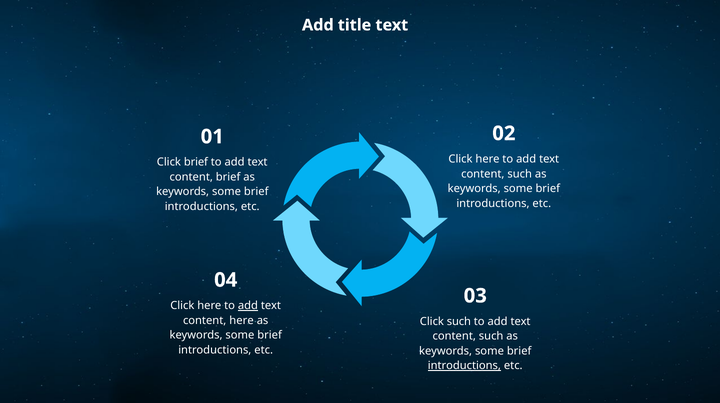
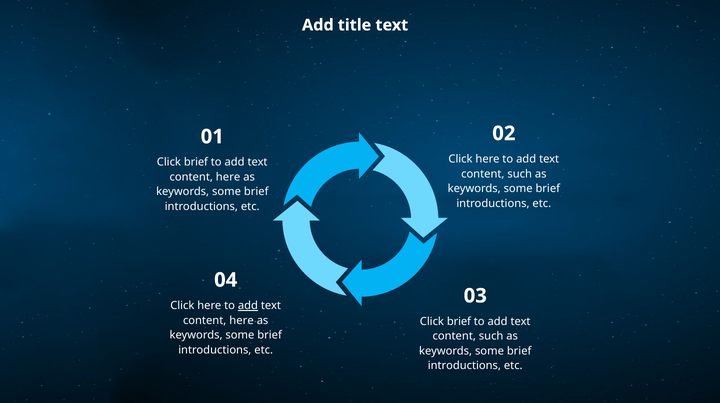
brief at (228, 177): brief -> here
such at (459, 322): such -> brief
introductions at (464, 366) underline: present -> none
